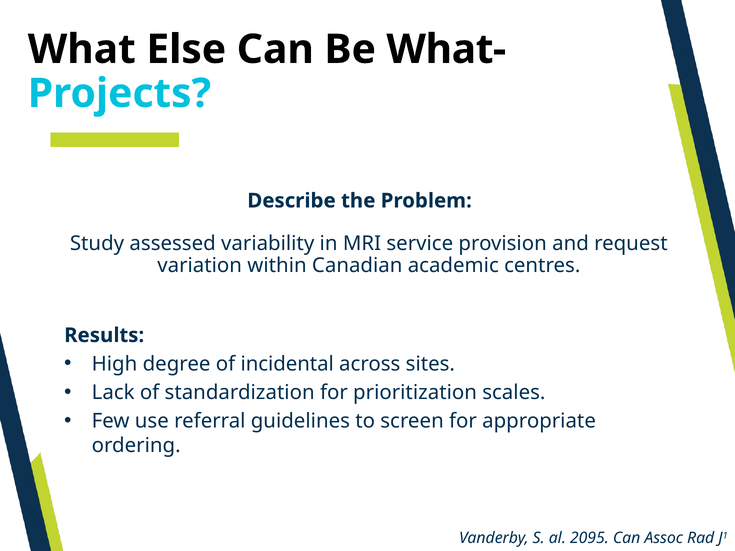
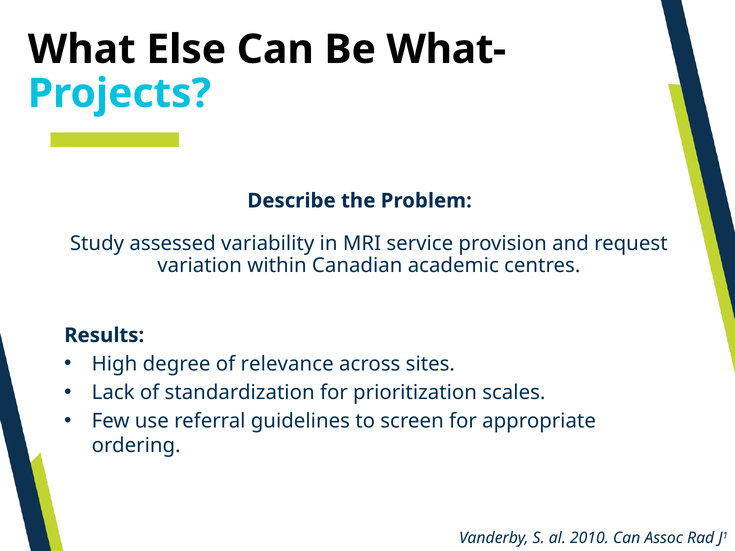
incidental: incidental -> relevance
2095: 2095 -> 2010
